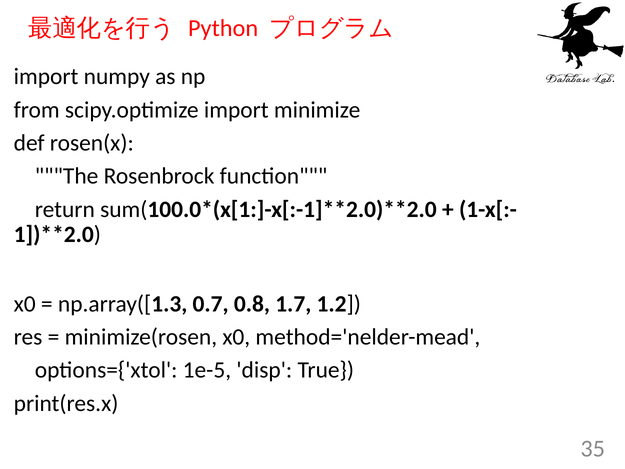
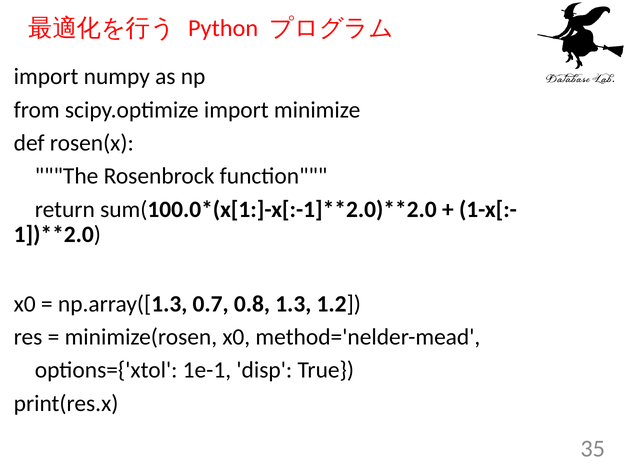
1.7: 1.7 -> 1.3
1e-5: 1e-5 -> 1e-1
